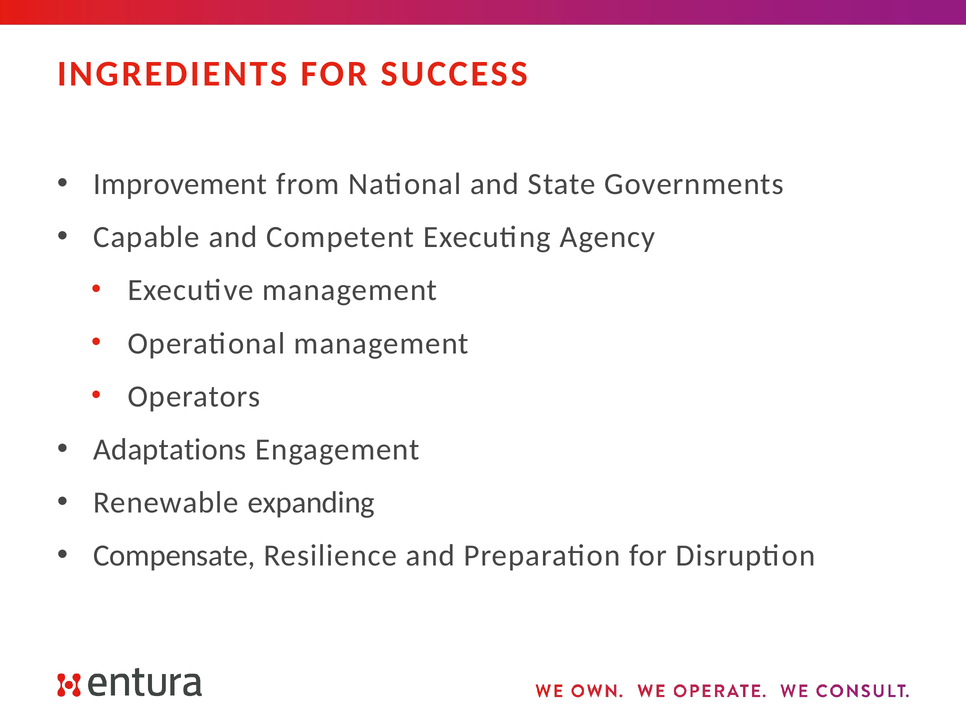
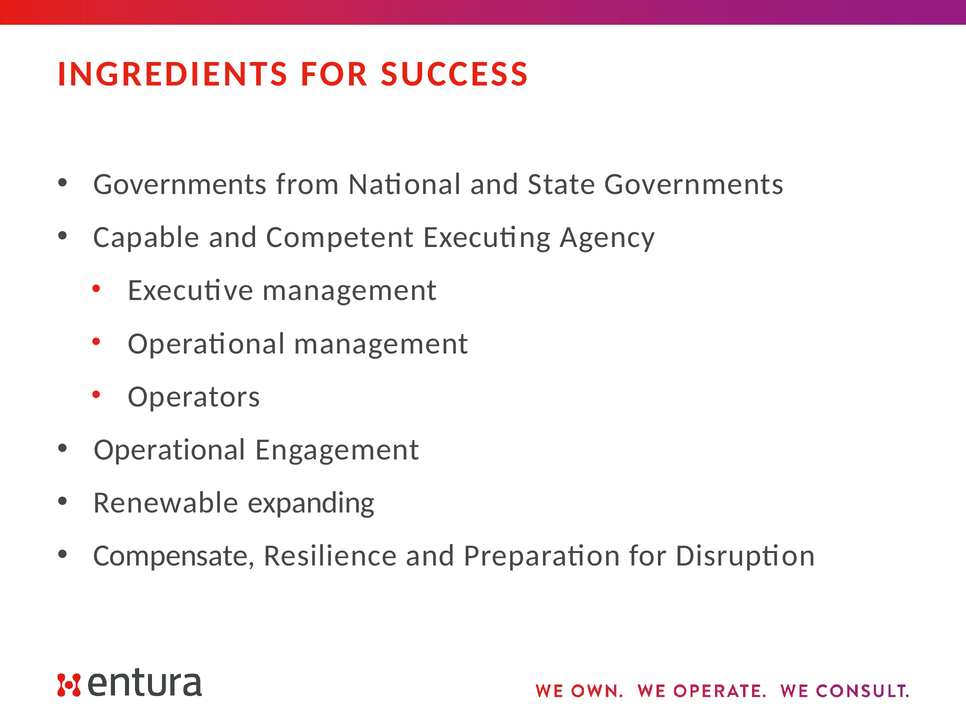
Improvement at (180, 184): Improvement -> Governments
Adaptations at (170, 450): Adaptations -> Operational
